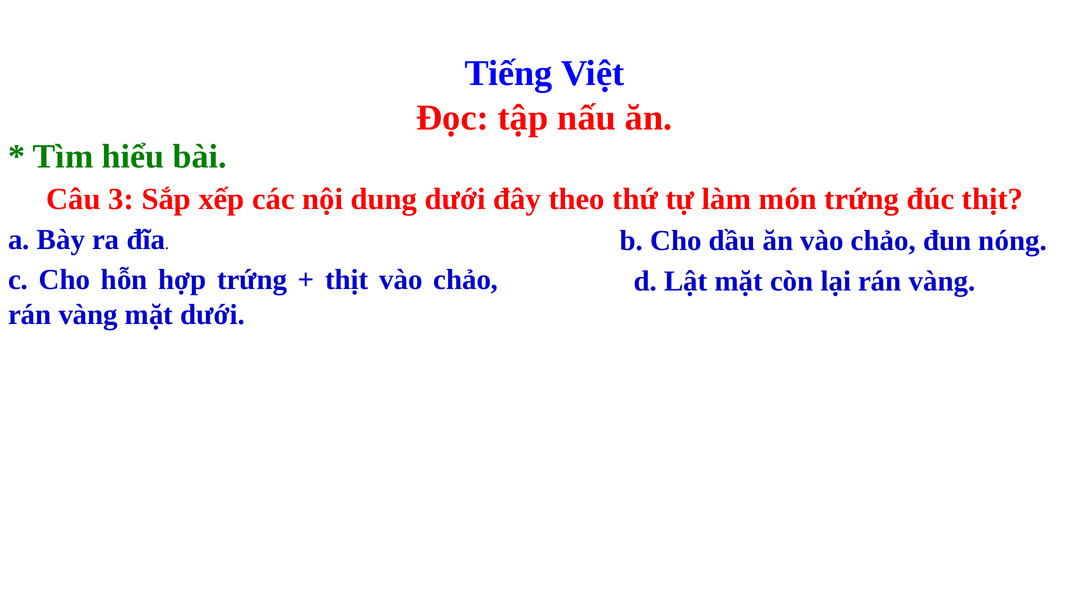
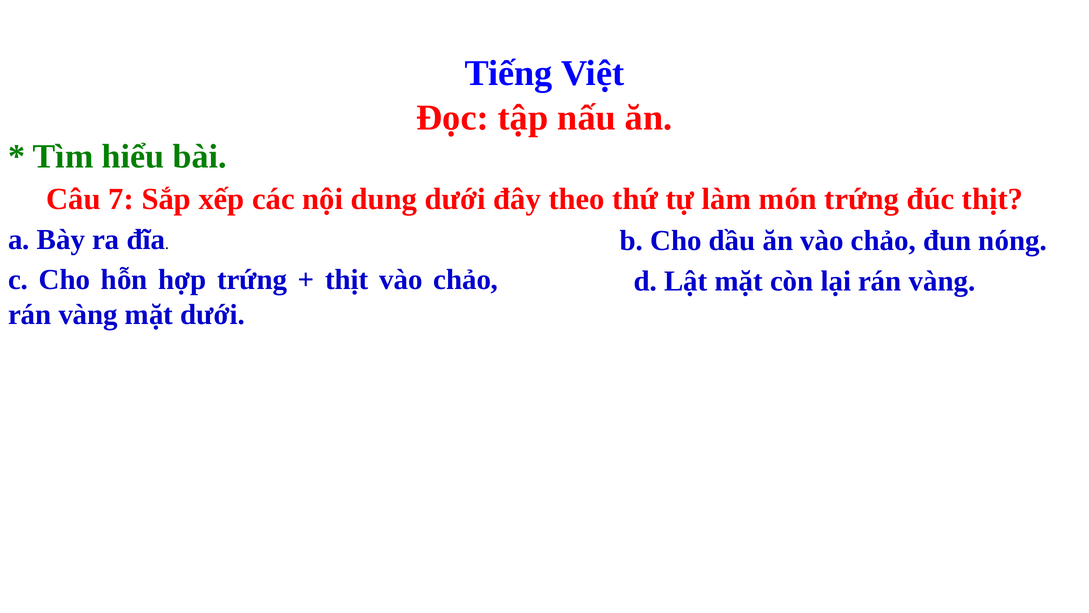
3: 3 -> 7
